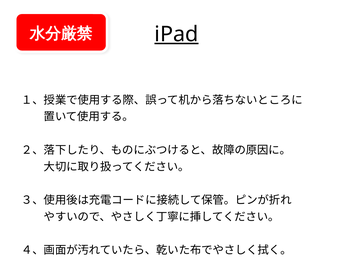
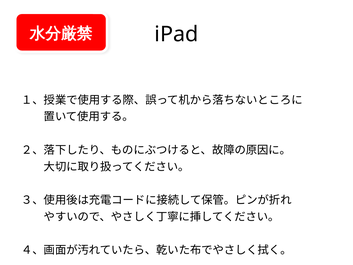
iPad underline: present -> none
